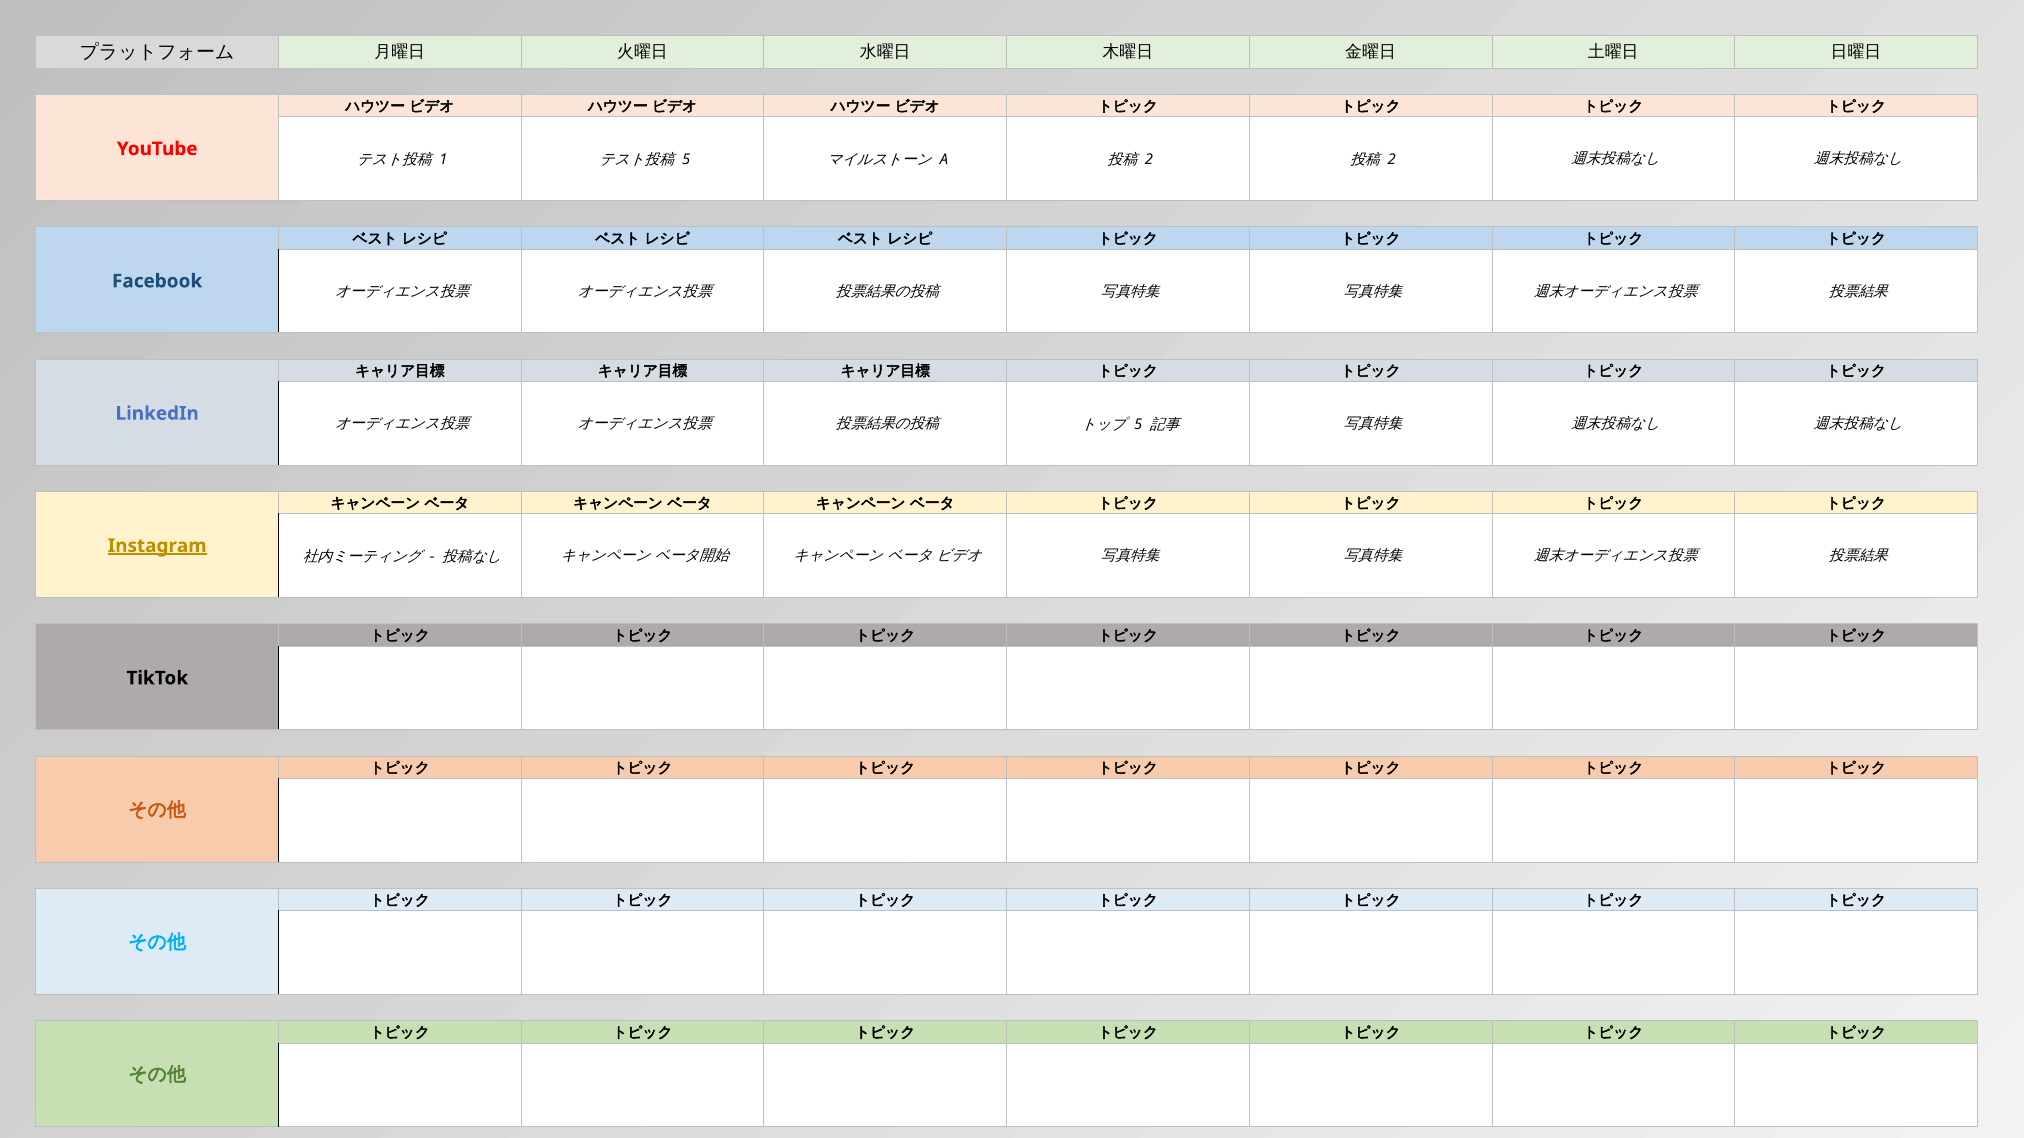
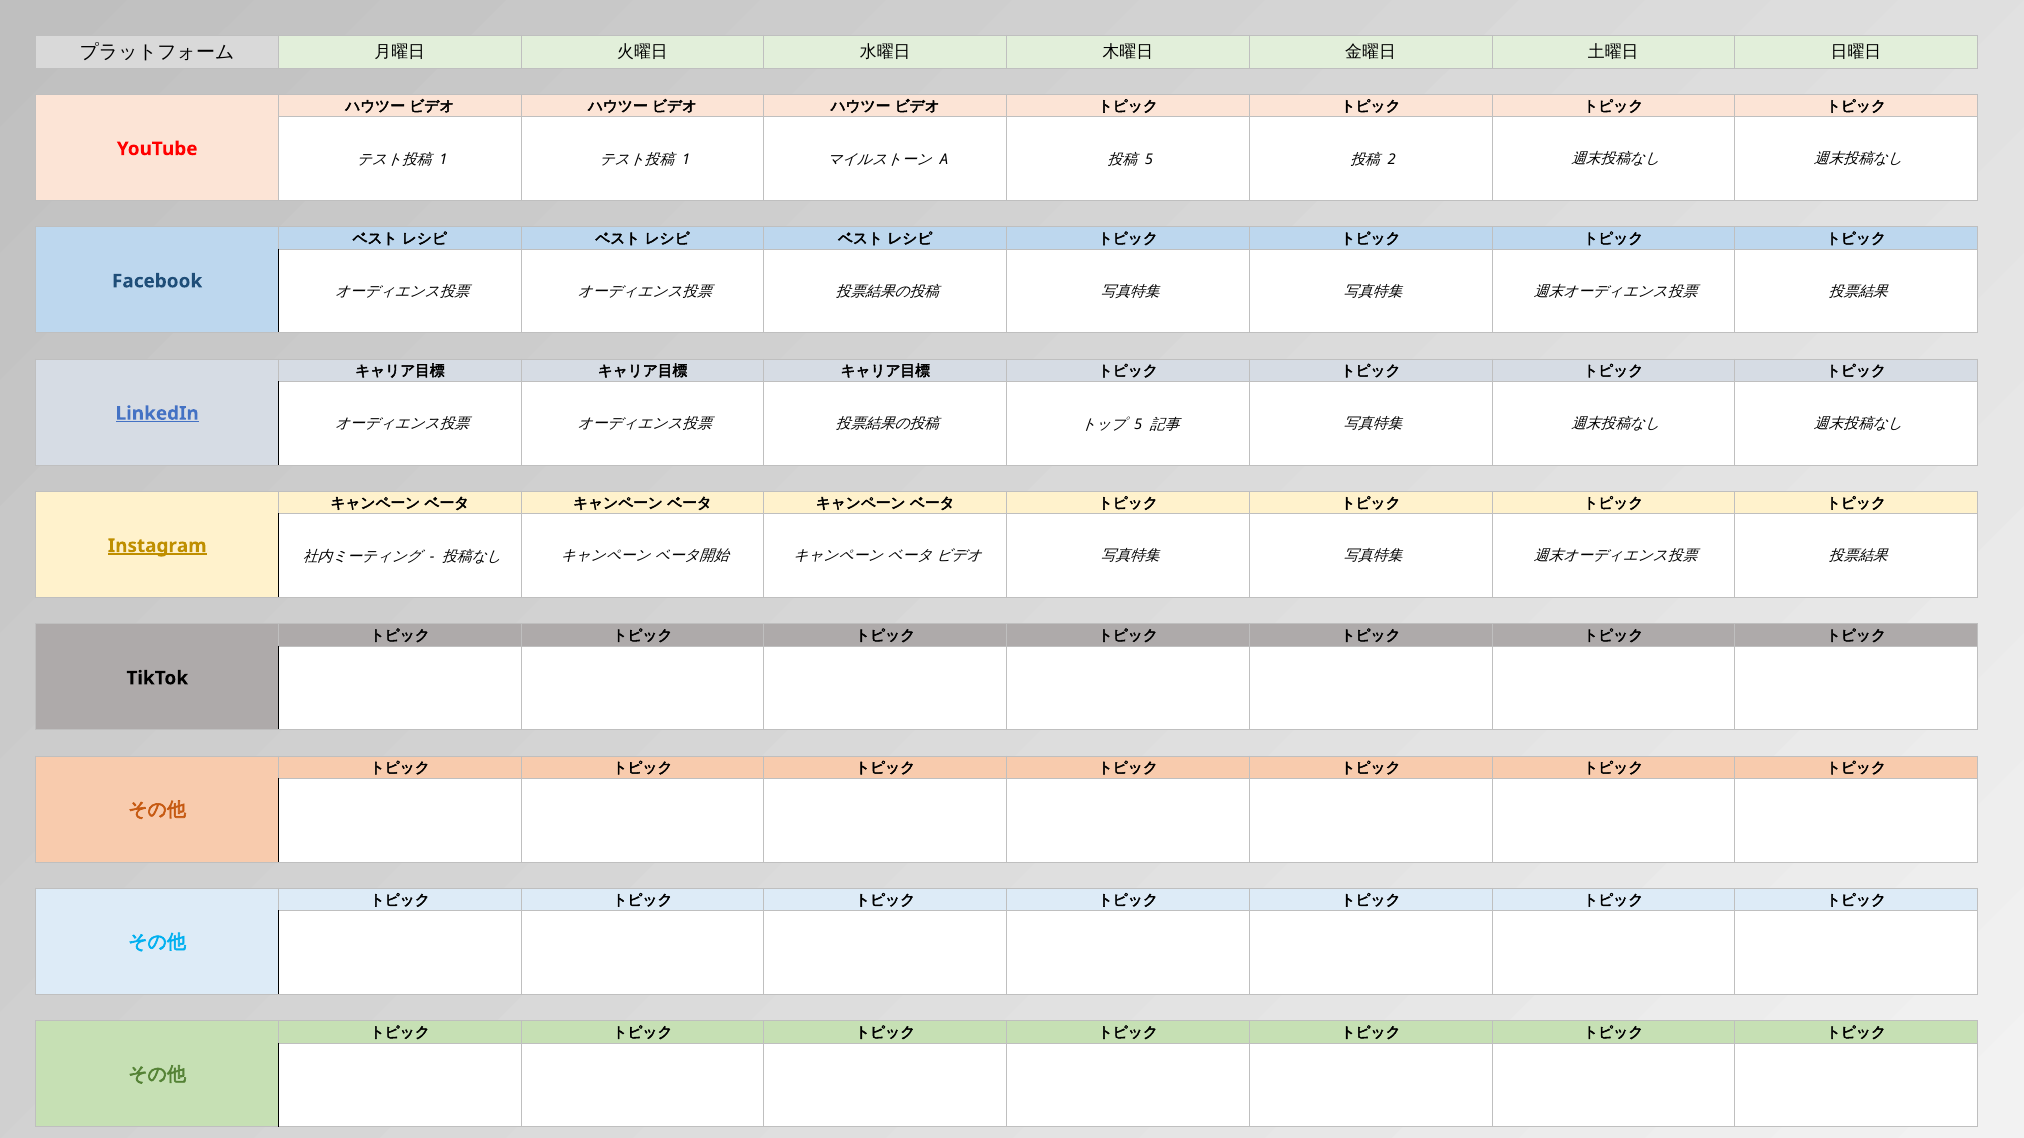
5 at (686, 160): 5 -> 1
2 at (1149, 160): 2 -> 5
LinkedIn underline: none -> present
